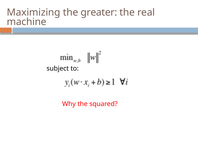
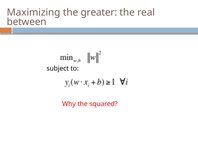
machine: machine -> between
